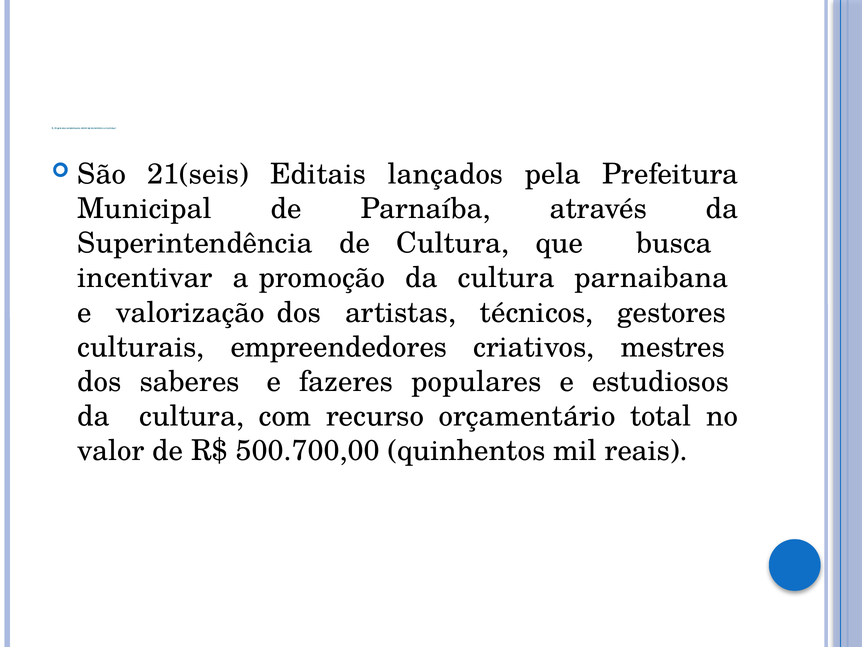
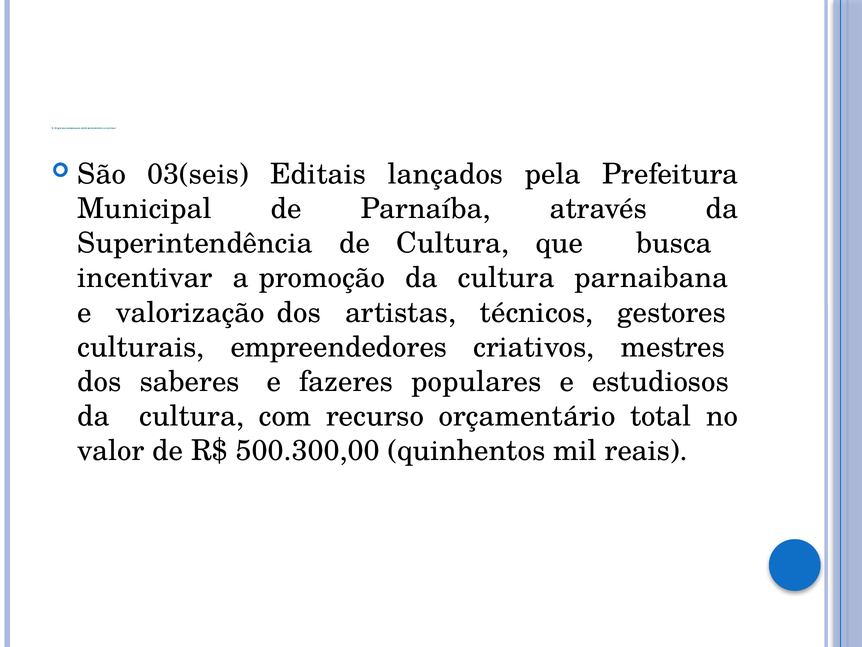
21(seis: 21(seis -> 03(seis
500.700,00: 500.700,00 -> 500.300,00
